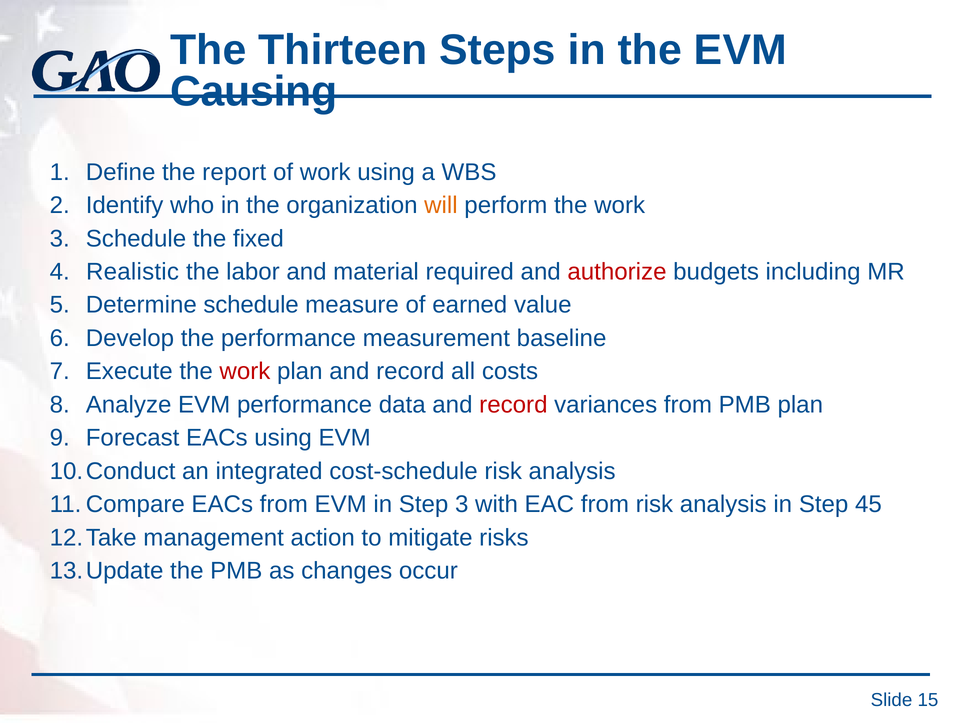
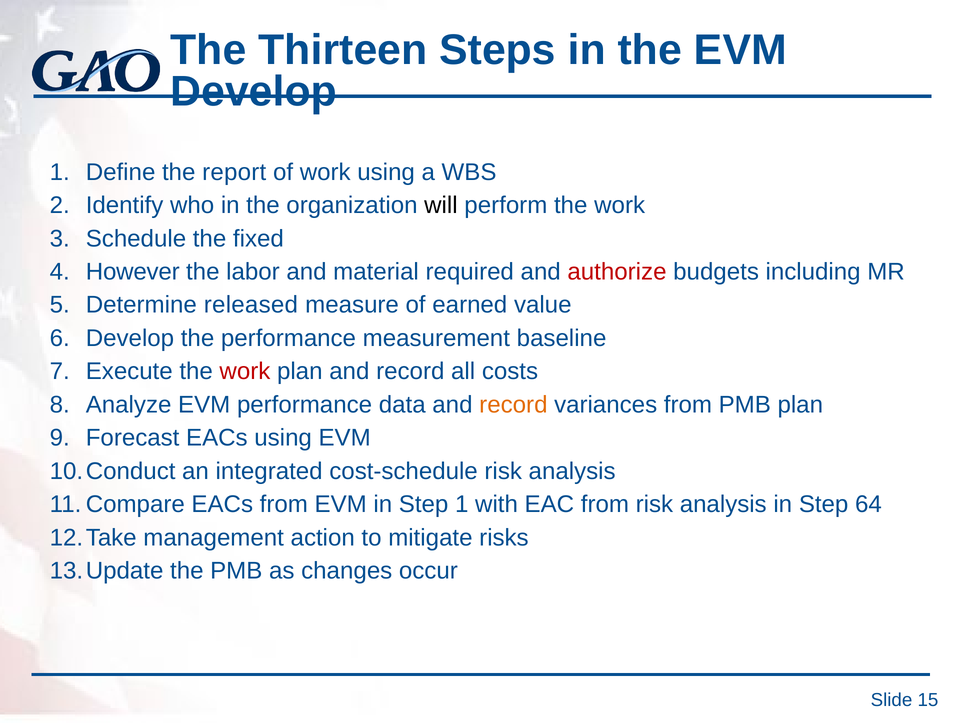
Causing at (254, 91): Causing -> Develop
will colour: orange -> black
Realistic: Realistic -> However
Determine schedule: schedule -> released
record at (513, 405) colour: red -> orange
Step 3: 3 -> 1
45: 45 -> 64
